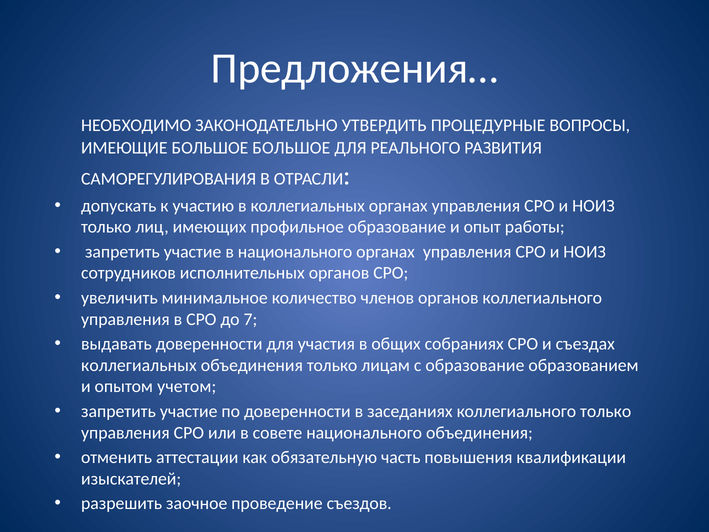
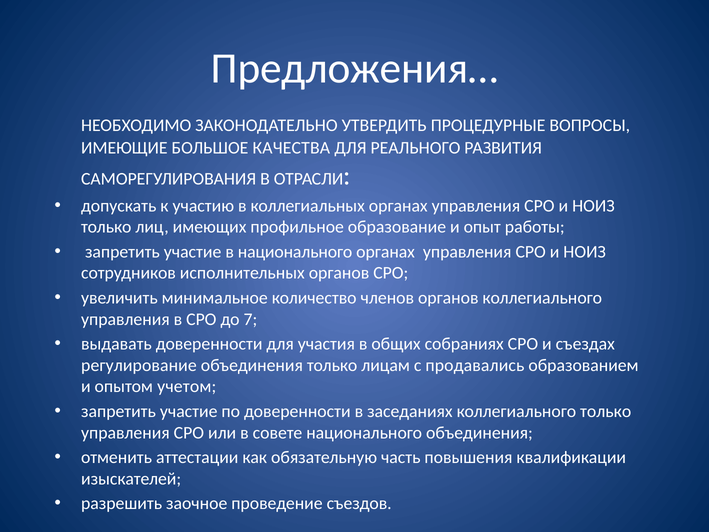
БОЛЬШОЕ БОЛЬШОЕ: БОЛЬШОЕ -> КАЧЕСТВА
коллегиальных at (139, 365): коллегиальных -> регулирование
с образование: образование -> продавались
